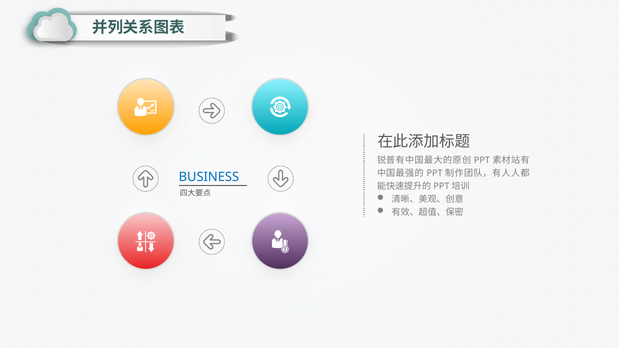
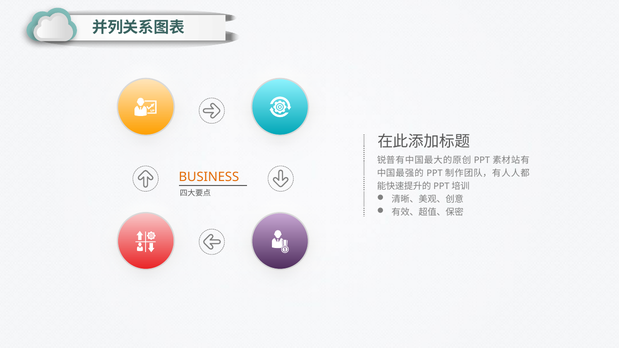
BUSINESS colour: blue -> orange
